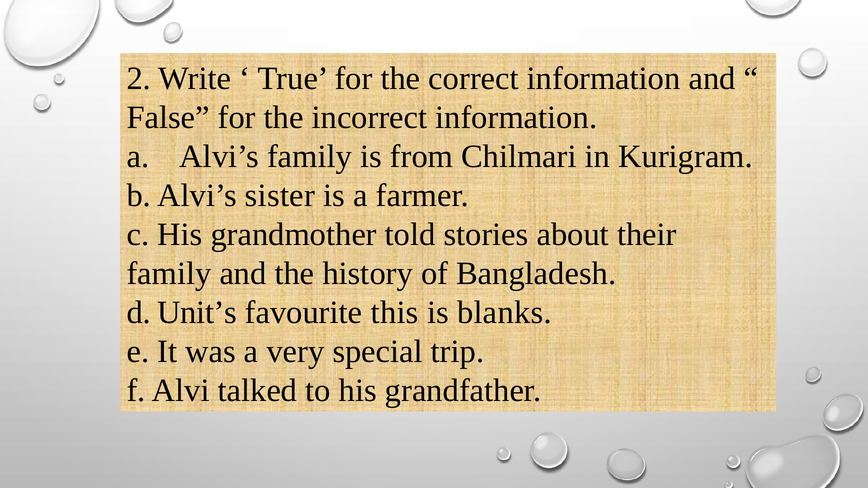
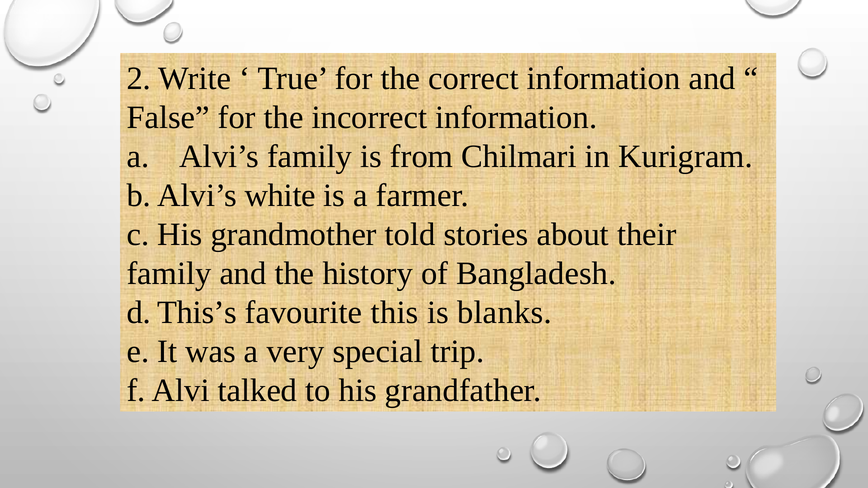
sister: sister -> white
Unit’s: Unit’s -> This’s
